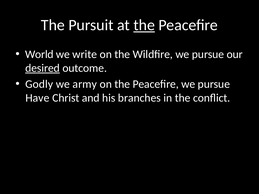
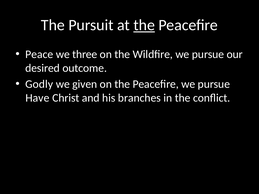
World: World -> Peace
write: write -> three
desired underline: present -> none
army: army -> given
